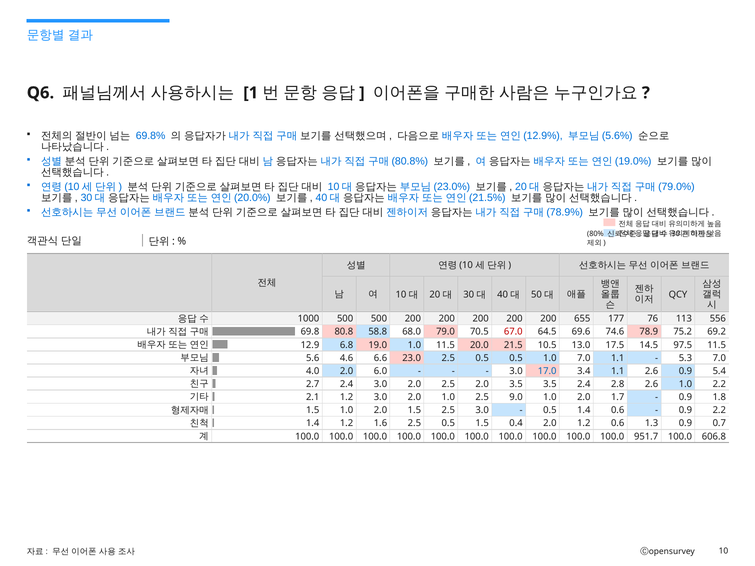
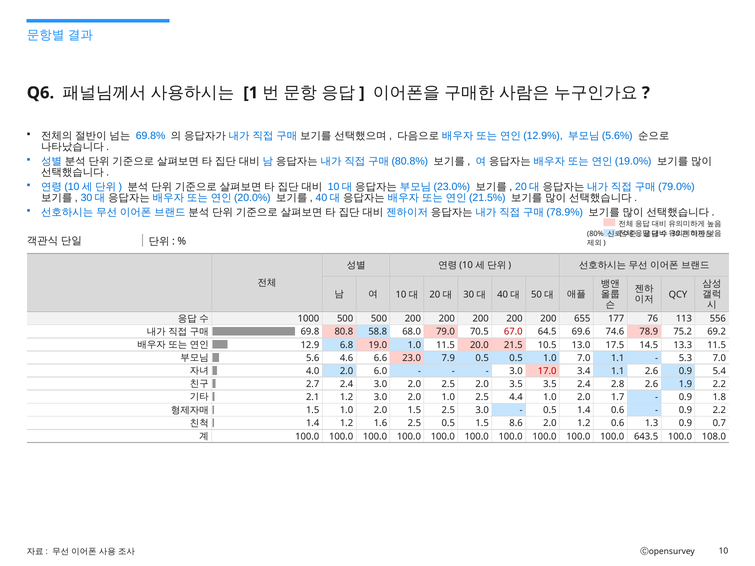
97.5: 97.5 -> 13.3
23.0 2.5: 2.5 -> 7.9
17.0 colour: blue -> red
2.6 1.0: 1.0 -> 1.9
9.0: 9.0 -> 4.4
0.4: 0.4 -> 8.6
951.7: 951.7 -> 643.5
606.8: 606.8 -> 108.0
